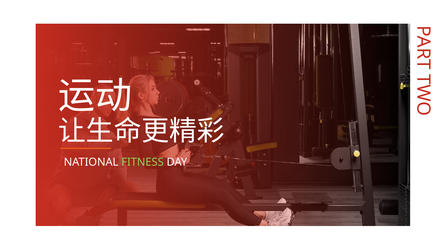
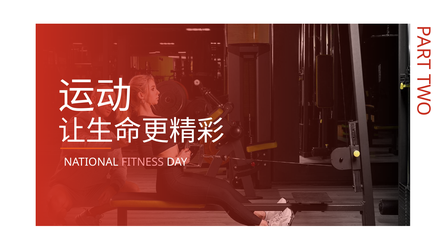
FITNESS colour: light green -> pink
